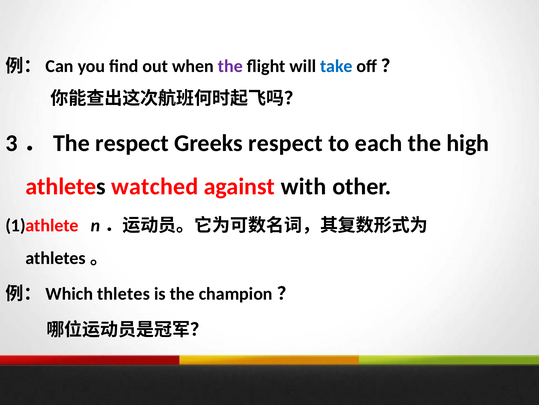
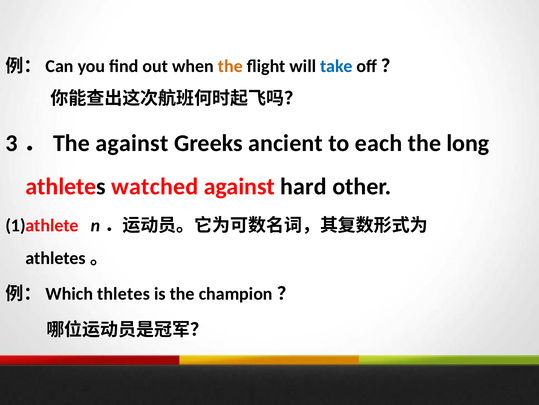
the at (230, 66) colour: purple -> orange
3．The respect: respect -> against
Greeks respect: respect -> ancient
high: high -> long
with: with -> hard
